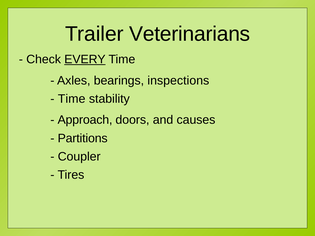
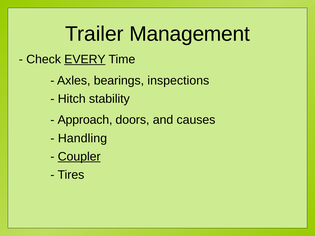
Veterinarians: Veterinarians -> Management
Time at (72, 99): Time -> Hitch
Partitions: Partitions -> Handling
Coupler underline: none -> present
